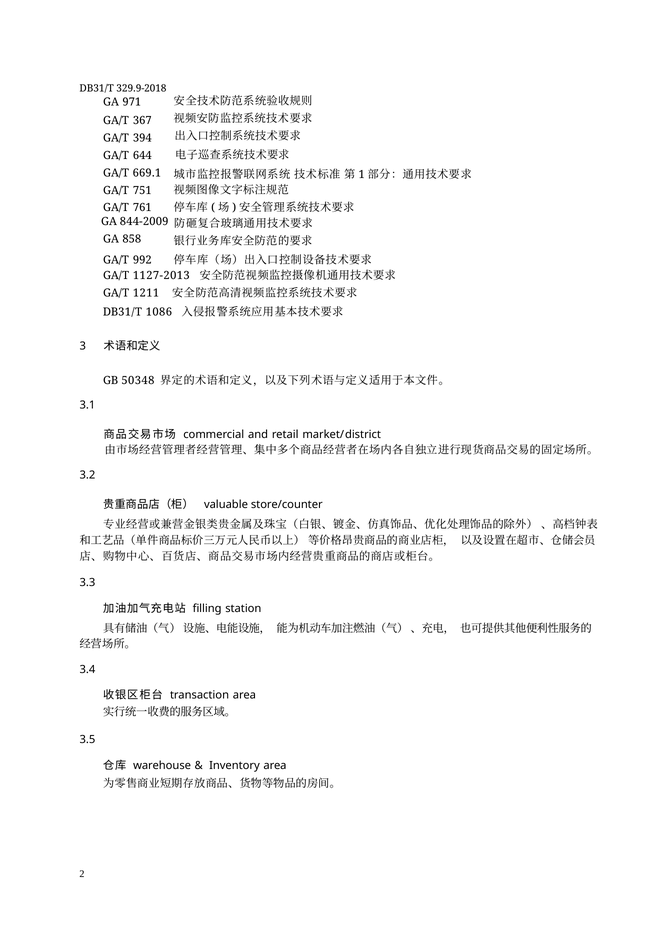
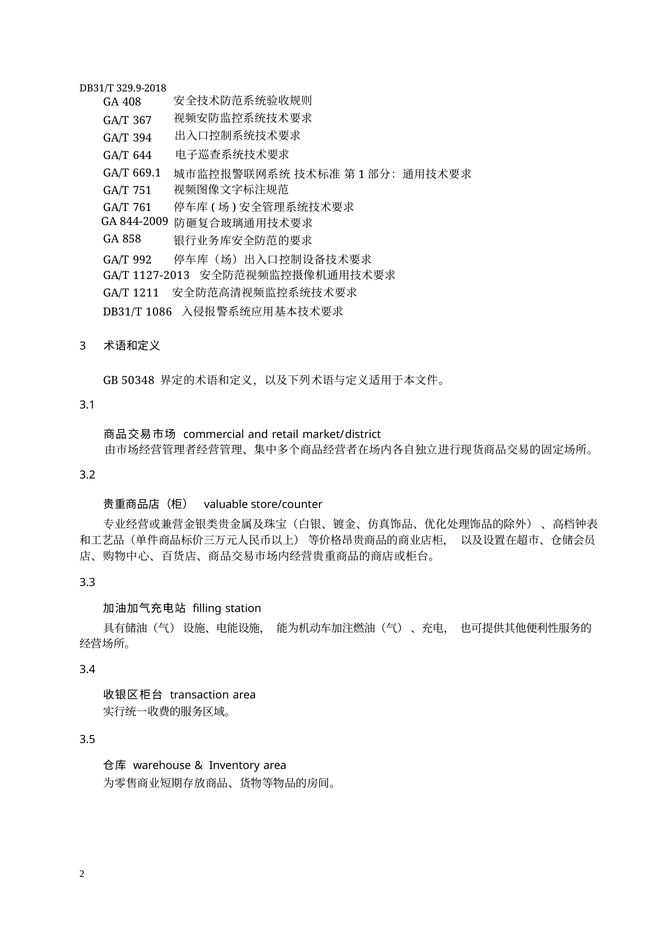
971: 971 -> 408
